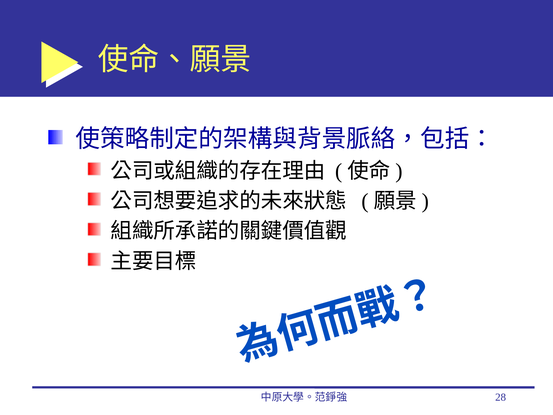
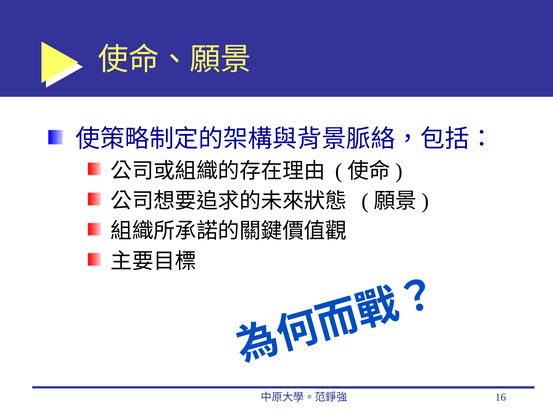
28: 28 -> 16
